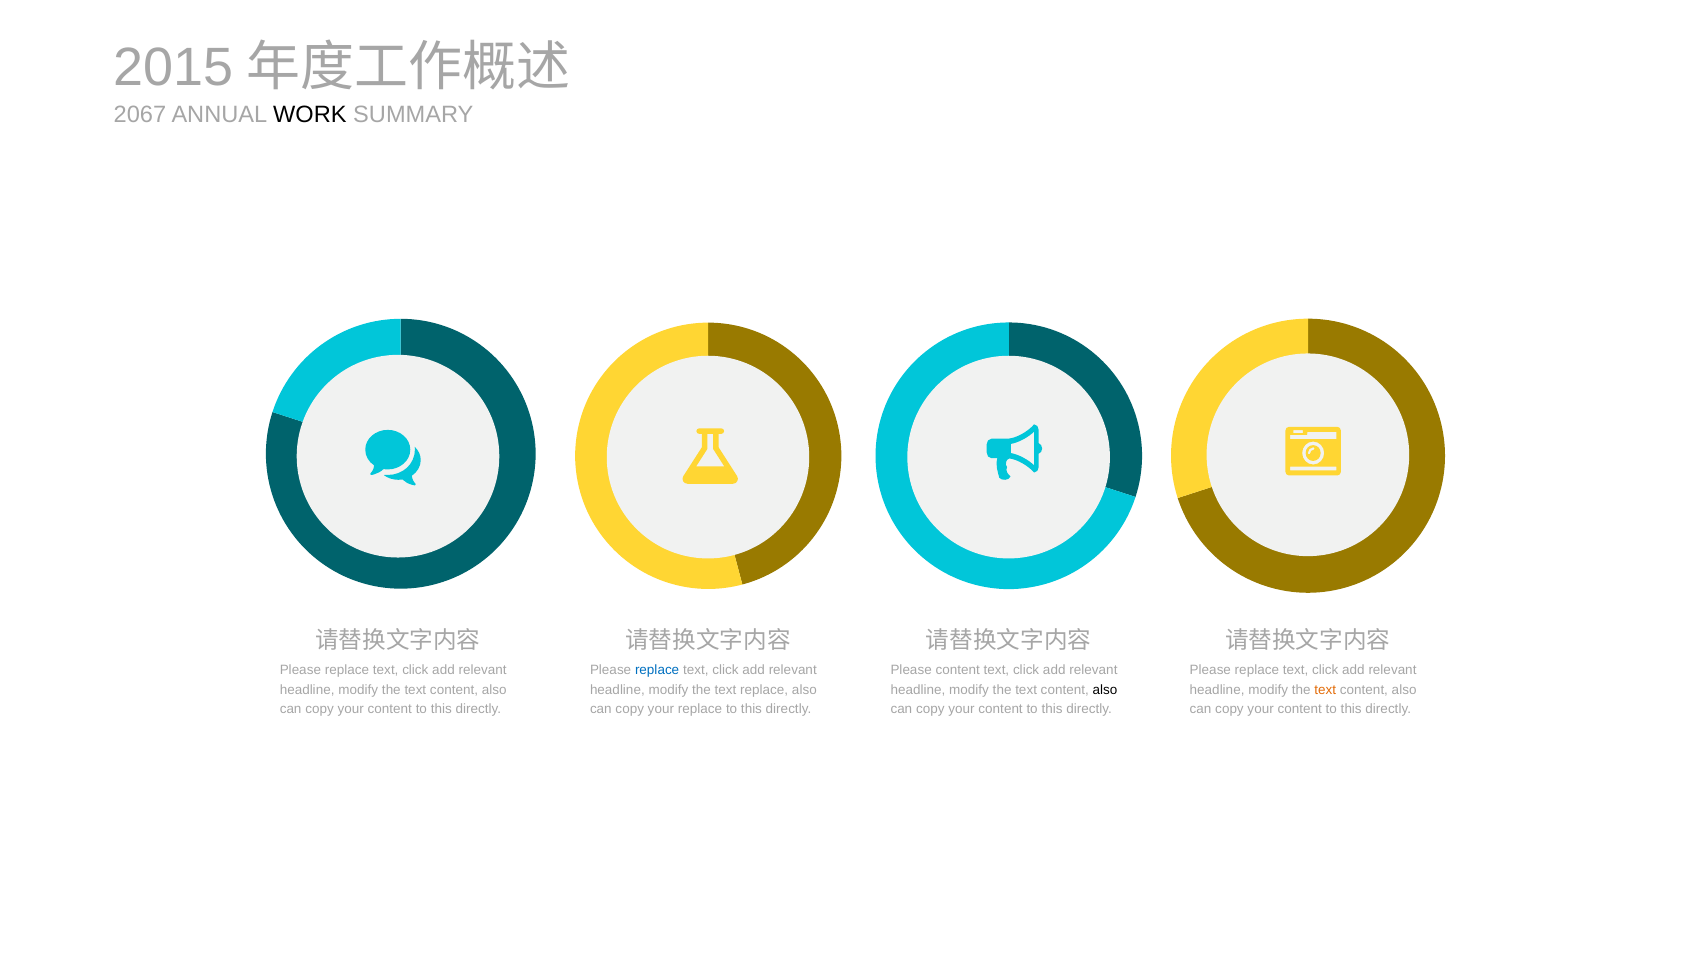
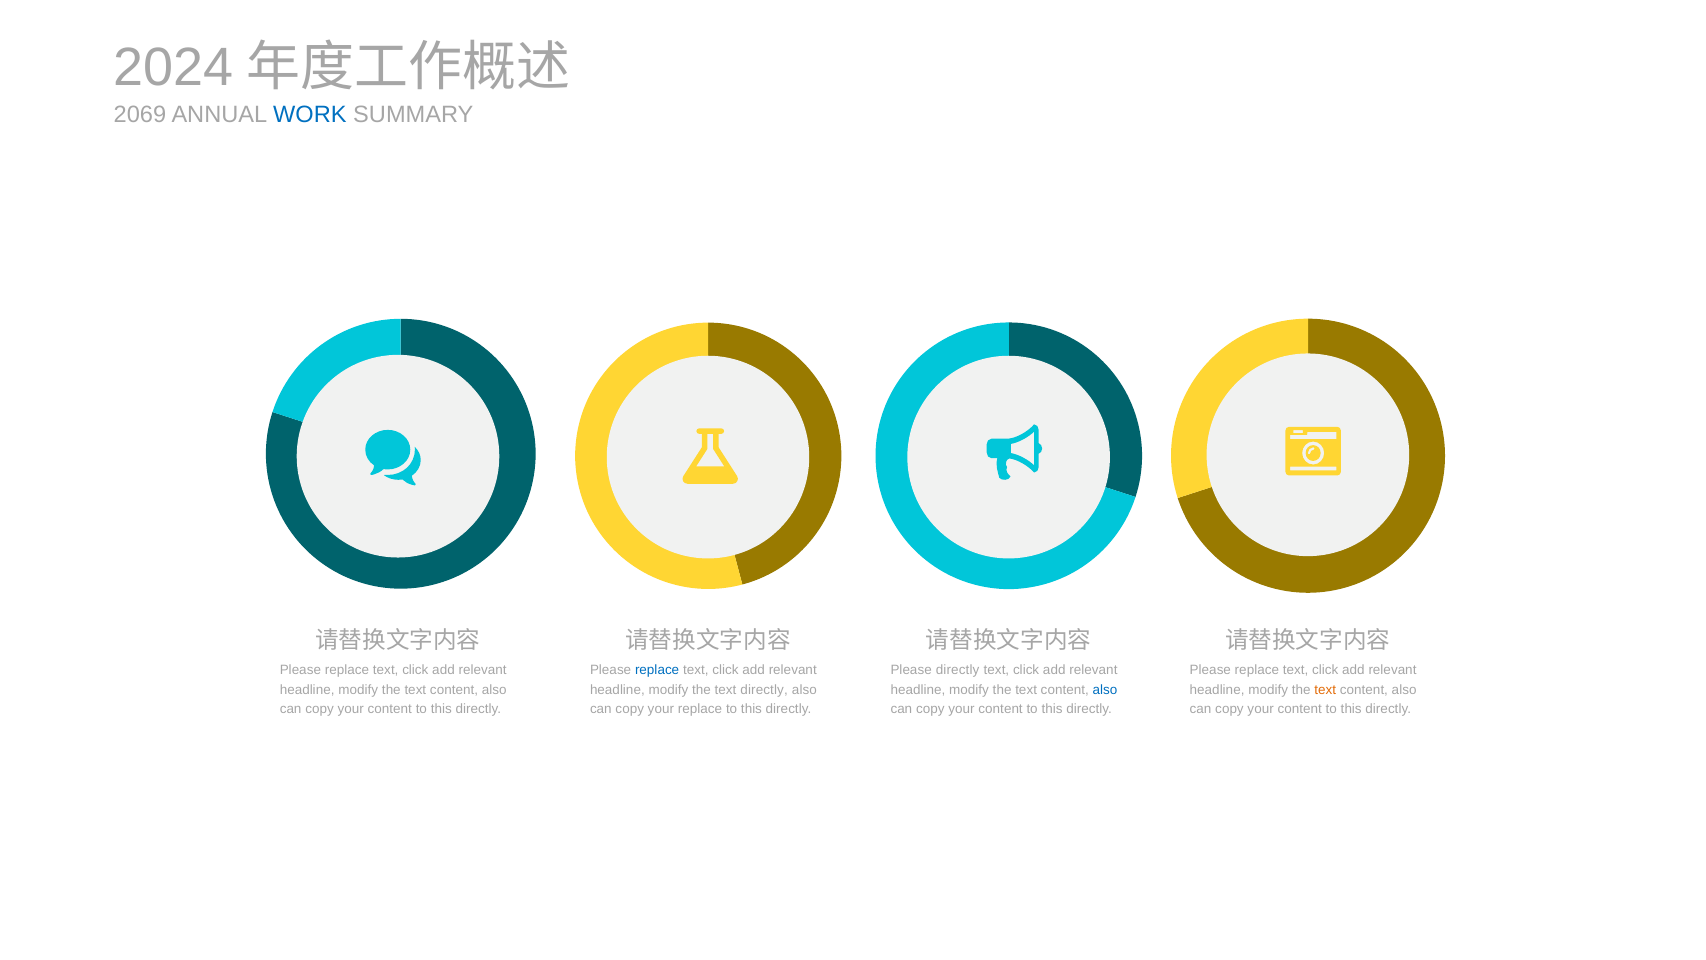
2015: 2015 -> 2024
2067: 2067 -> 2069
WORK colour: black -> blue
Please content: content -> directly
text replace: replace -> directly
also at (1105, 689) colour: black -> blue
